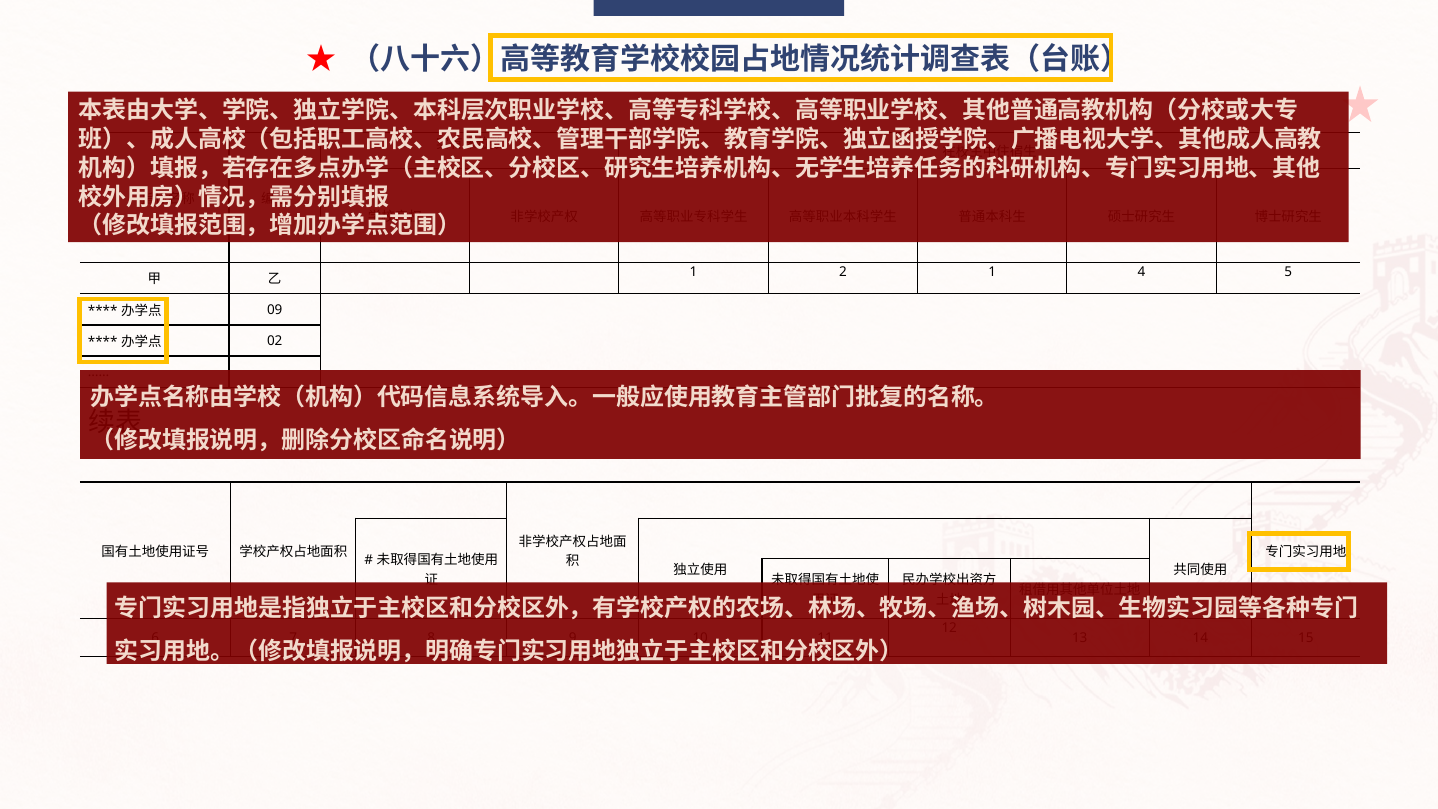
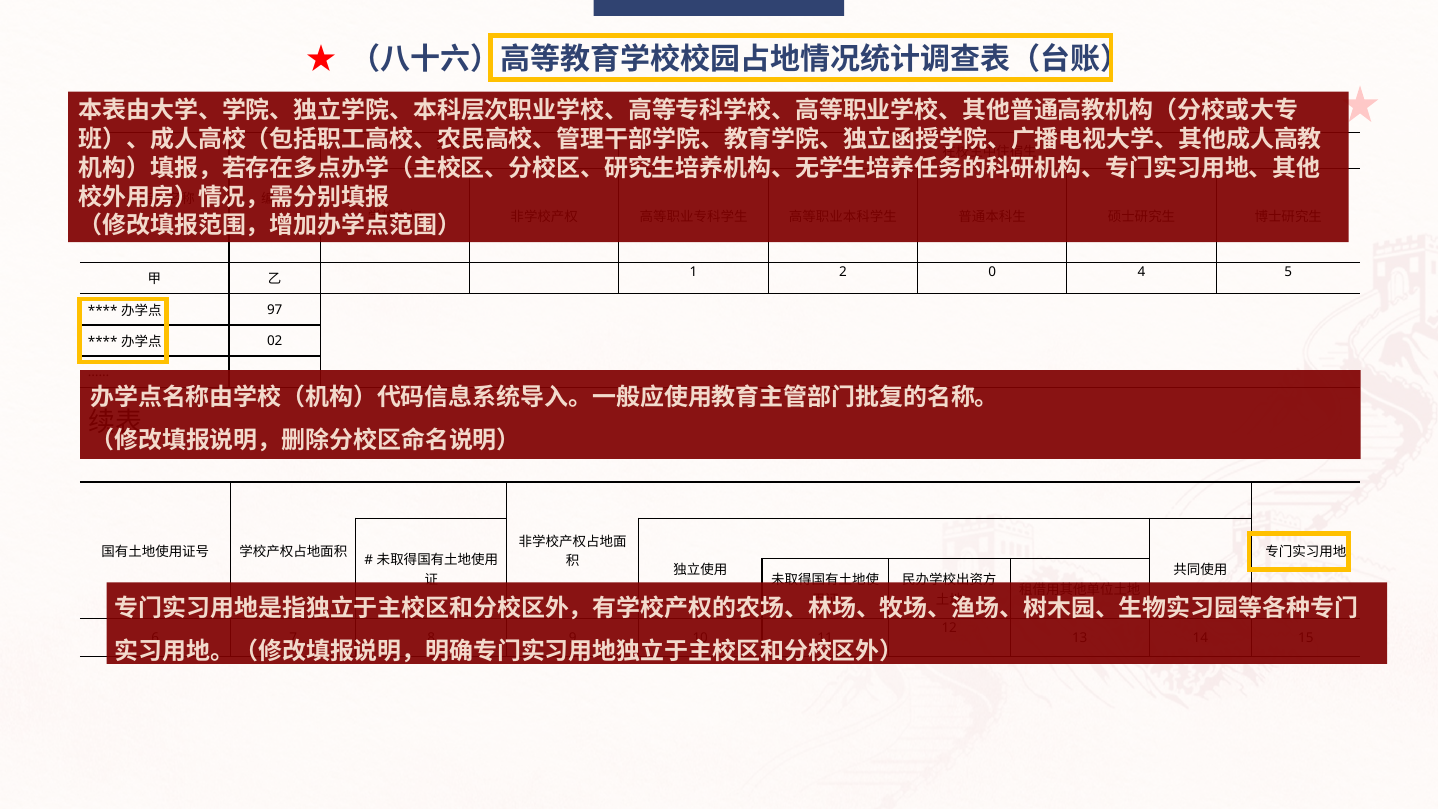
2 1: 1 -> 0
09: 09 -> 97
